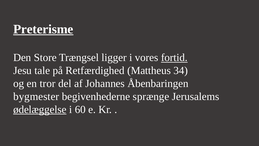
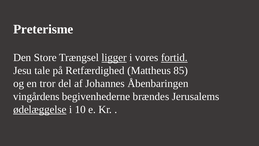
Preterisme underline: present -> none
ligger underline: none -> present
34: 34 -> 85
bygmester: bygmester -> vingårdens
sprænge: sprænge -> brændes
60: 60 -> 10
